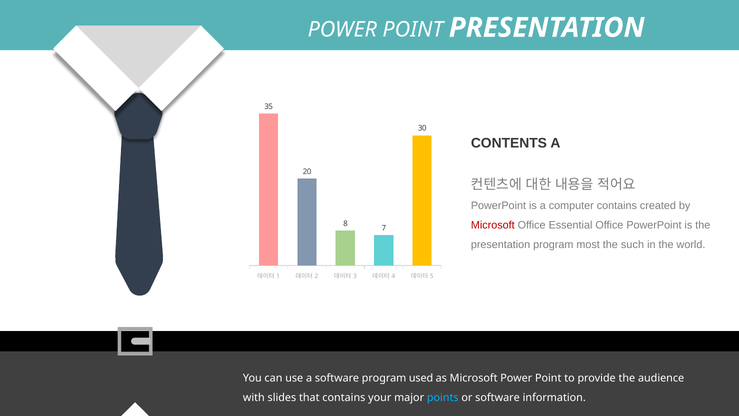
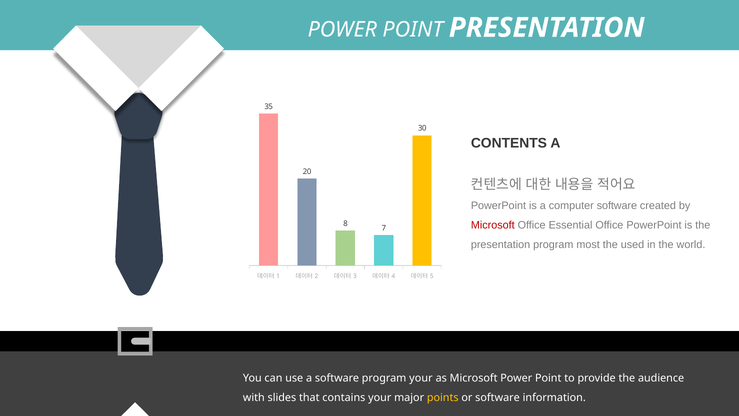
computer contains: contains -> software
such: such -> used
program used: used -> your
points colour: light blue -> yellow
